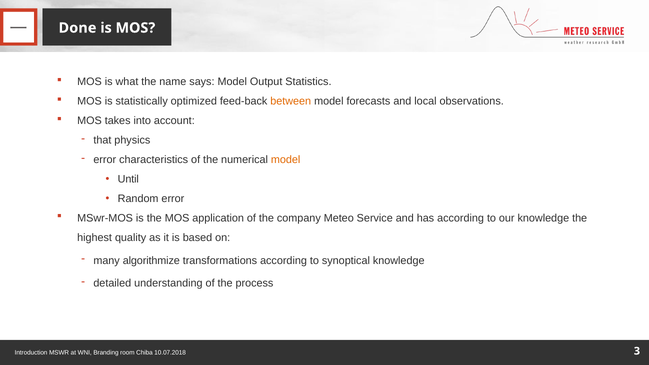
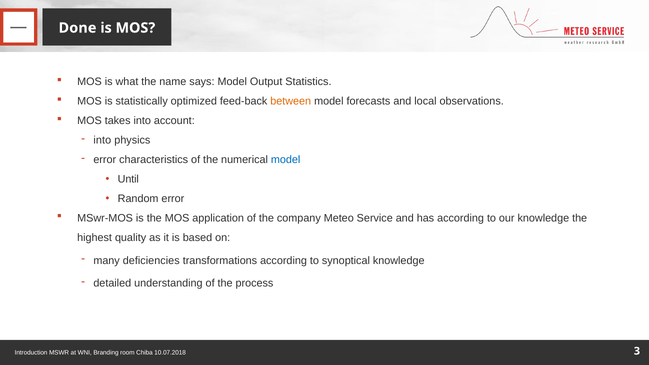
that at (102, 140): that -> into
model at (286, 160) colour: orange -> blue
algorithmize: algorithmize -> deficiencies
